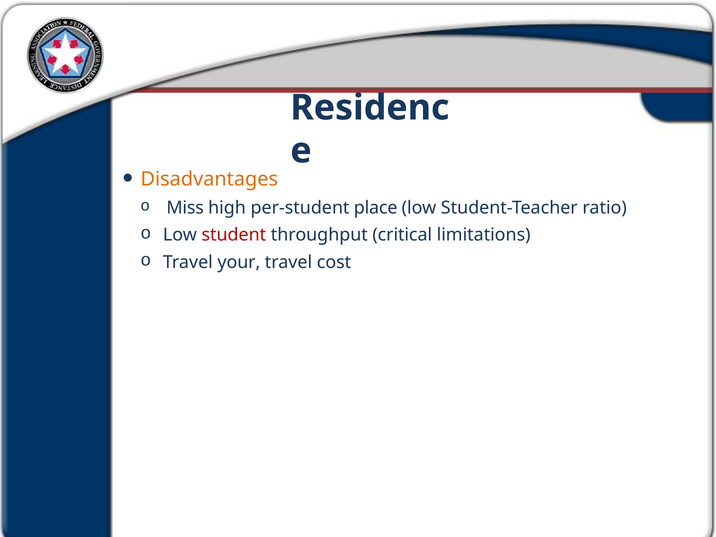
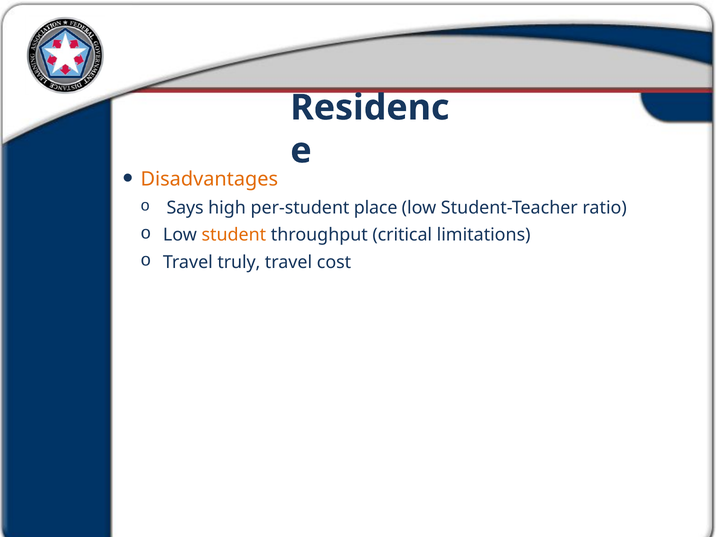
Miss: Miss -> Says
student colour: red -> orange
your: your -> truly
